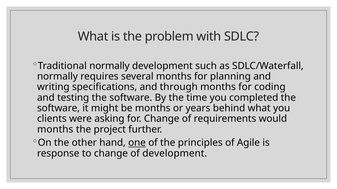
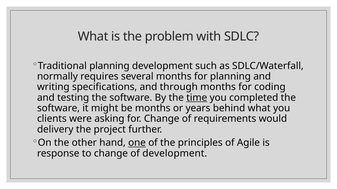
Traditional normally: normally -> planning
time underline: none -> present
months at (55, 130): months -> delivery
